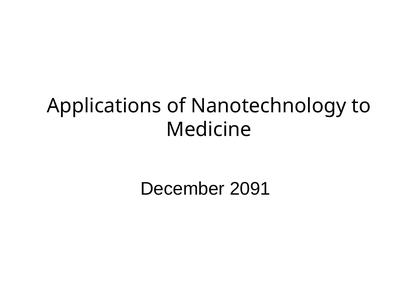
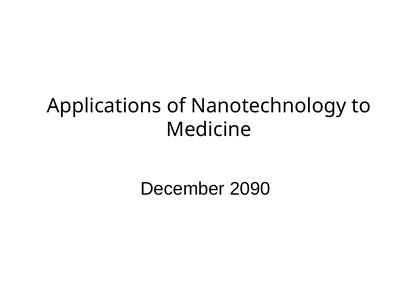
2091: 2091 -> 2090
